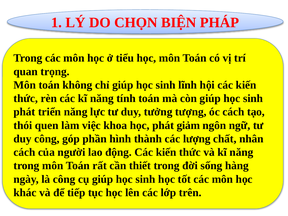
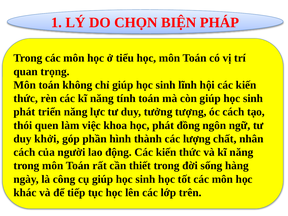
giảm: giảm -> đồng
duy công: công -> khởi
